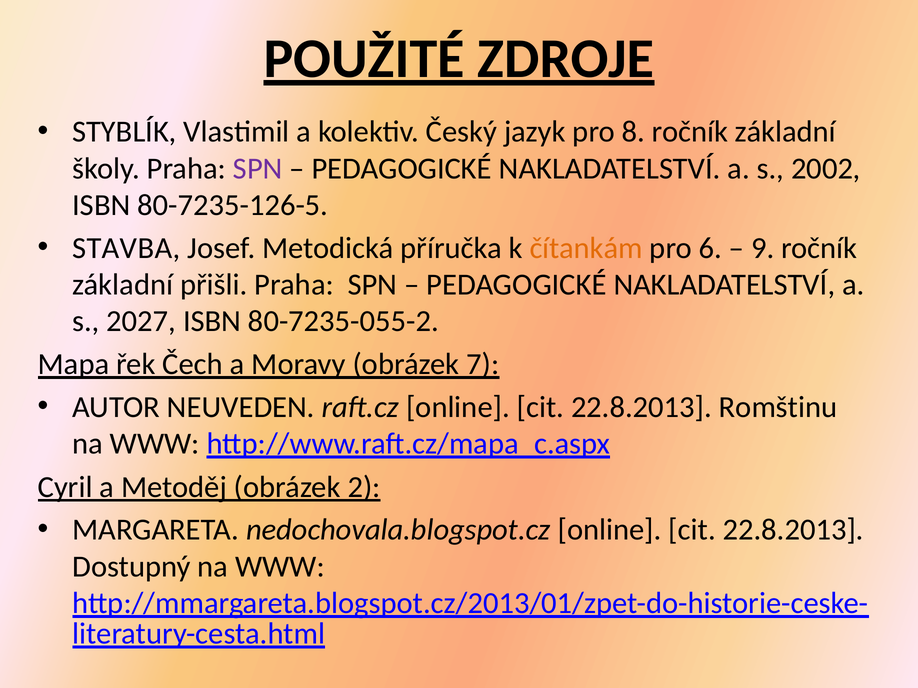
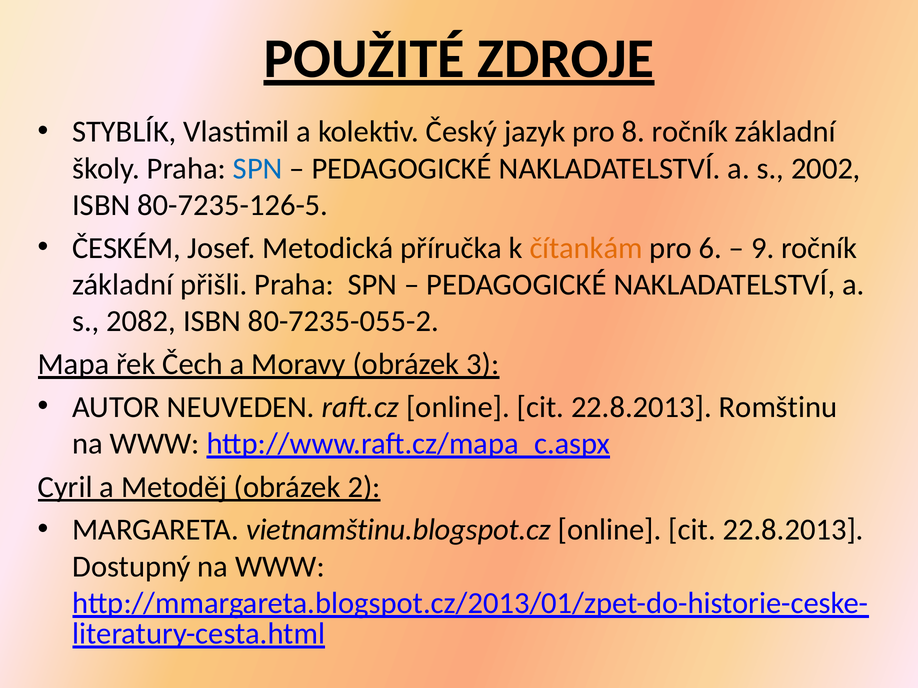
SPN at (258, 169) colour: purple -> blue
STAVBA: STAVBA -> ČESKÉM
2027: 2027 -> 2082
7: 7 -> 3
nedochovala.blogspot.cz: nedochovala.blogspot.cz -> vietnamštinu.blogspot.cz
